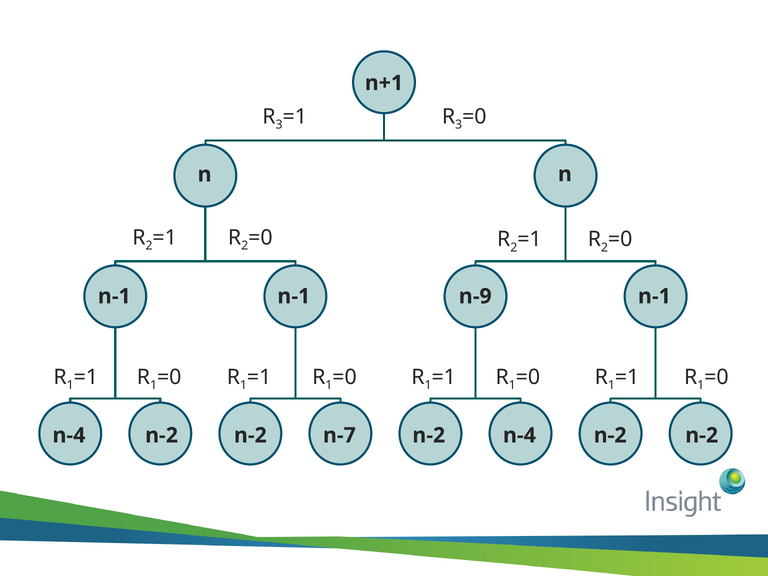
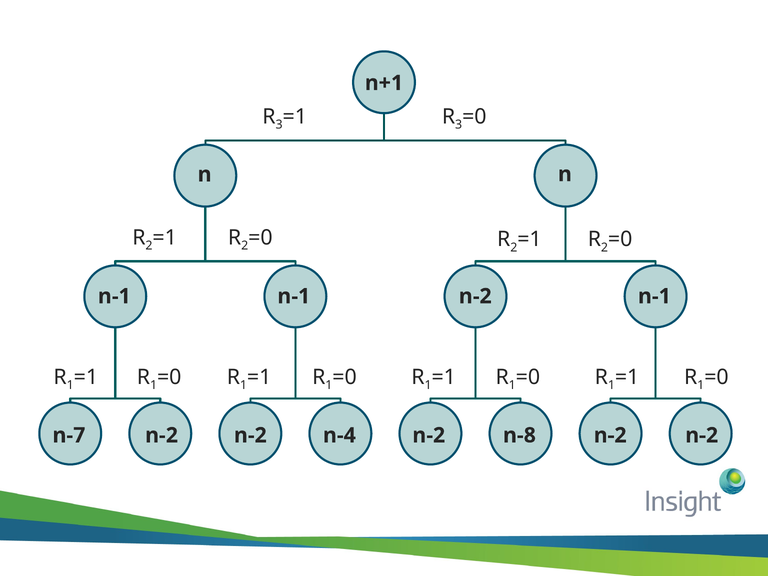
n-1 n-9: n-9 -> n-2
n-4 at (69, 435): n-4 -> n-7
n-7: n-7 -> n-4
n-2 n-4: n-4 -> n-8
